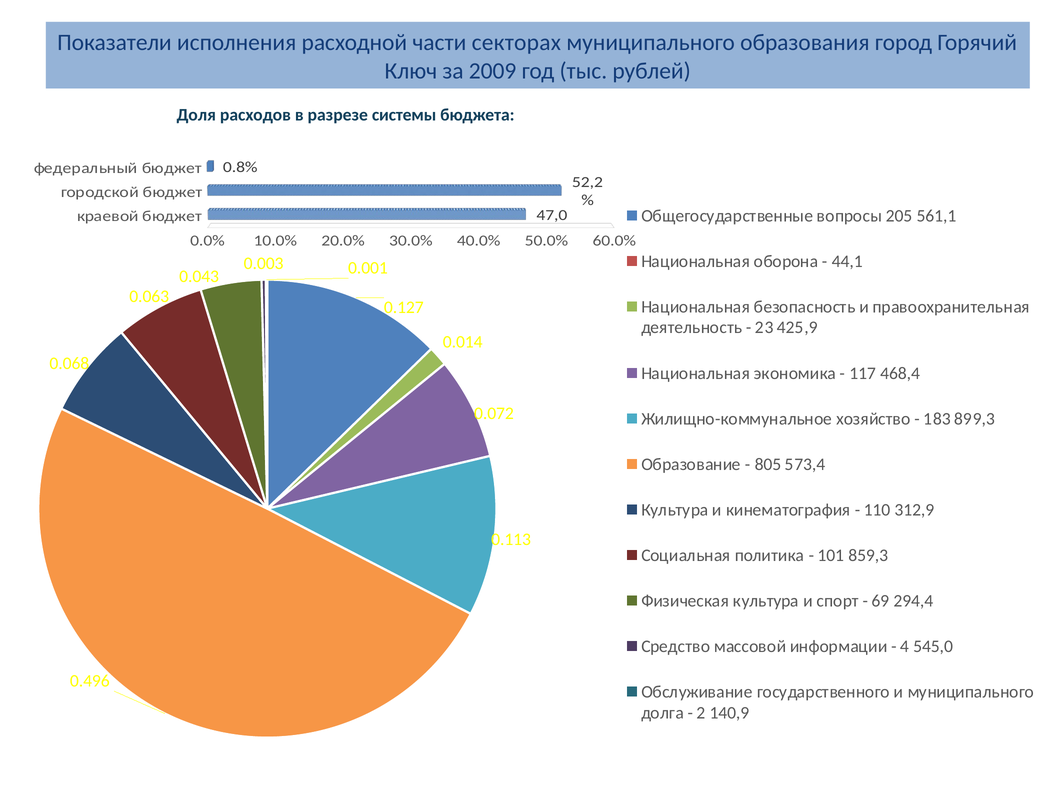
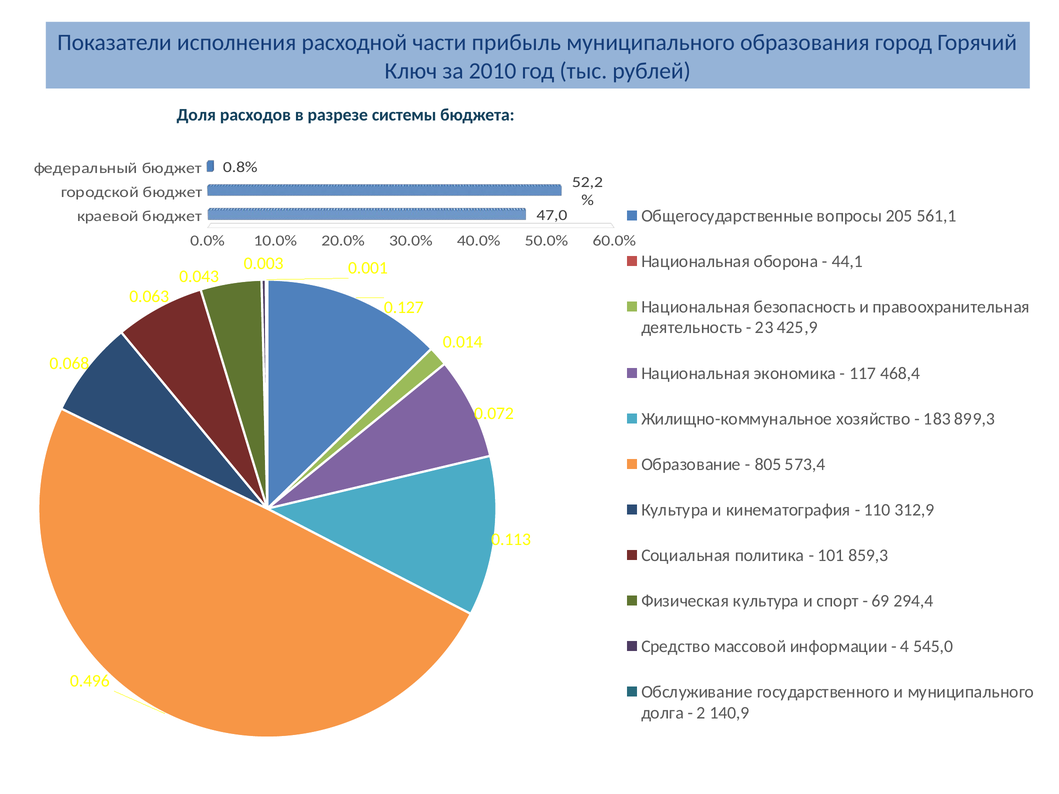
секторах: секторах -> прибыль
2009: 2009 -> 2010
